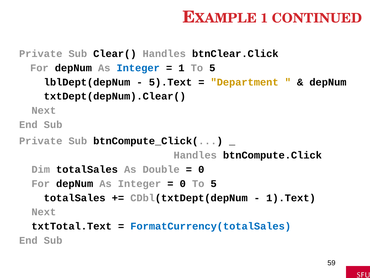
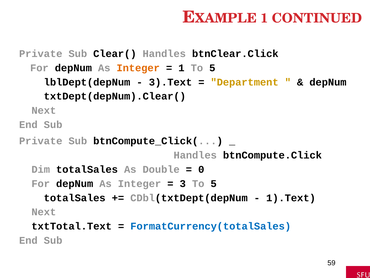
Integer at (138, 68) colour: blue -> orange
5).Text: 5).Text -> 3).Text
0 at (183, 183): 0 -> 3
